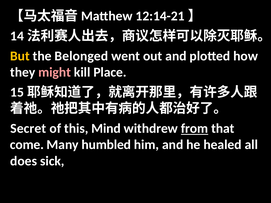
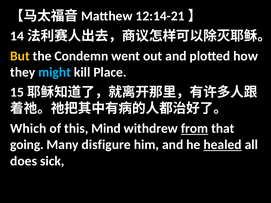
Belonged: Belonged -> Condemn
might colour: pink -> light blue
Secret: Secret -> Which
come: come -> going
humbled: humbled -> disfigure
healed underline: none -> present
